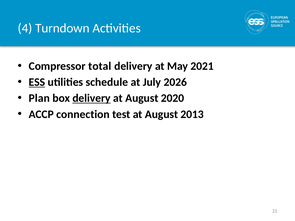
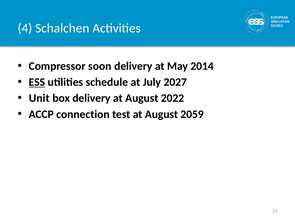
Turndown: Turndown -> Schalchen
total: total -> soon
2021: 2021 -> 2014
2026: 2026 -> 2027
Plan: Plan -> Unit
delivery at (92, 98) underline: present -> none
2020: 2020 -> 2022
2013: 2013 -> 2059
